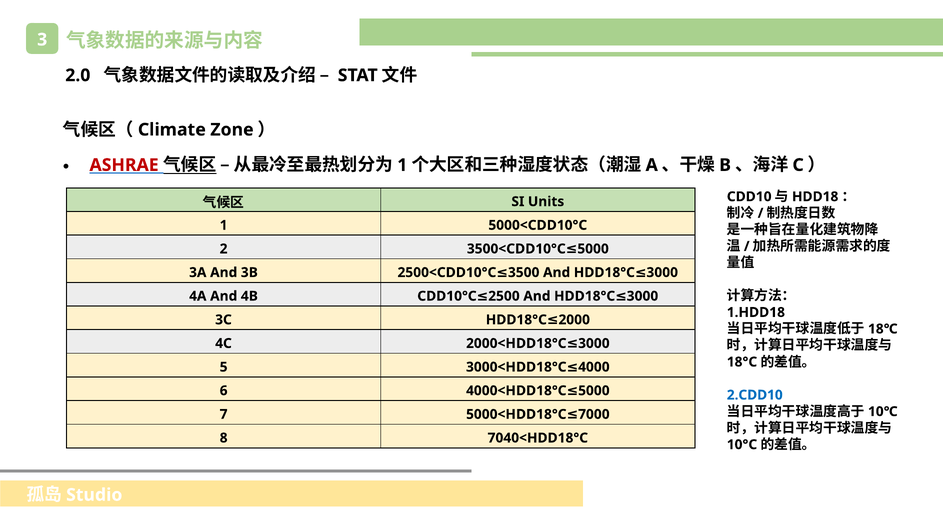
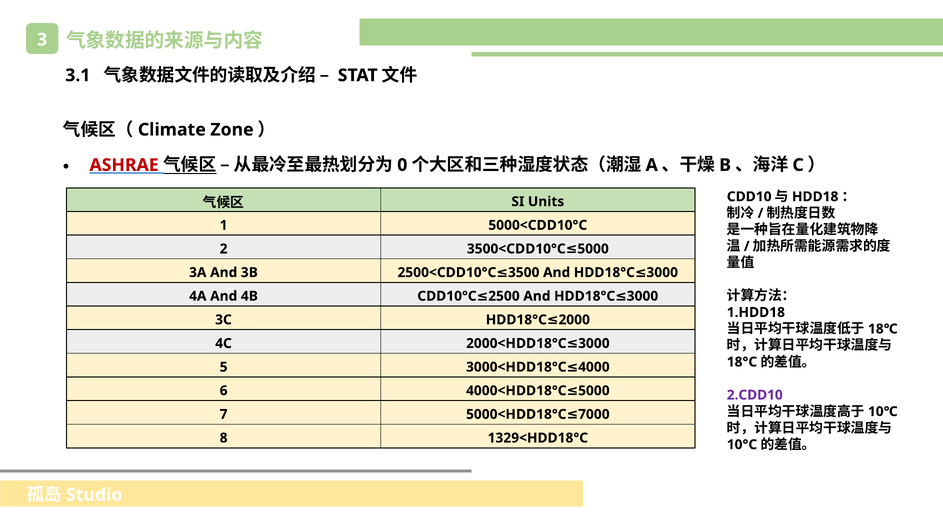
2.0: 2.0 -> 3.1
1 at (402, 165): 1 -> 0
2.CDD10 colour: blue -> purple
7040<HDD18°C: 7040<HDD18°C -> 1329<HDD18°C
